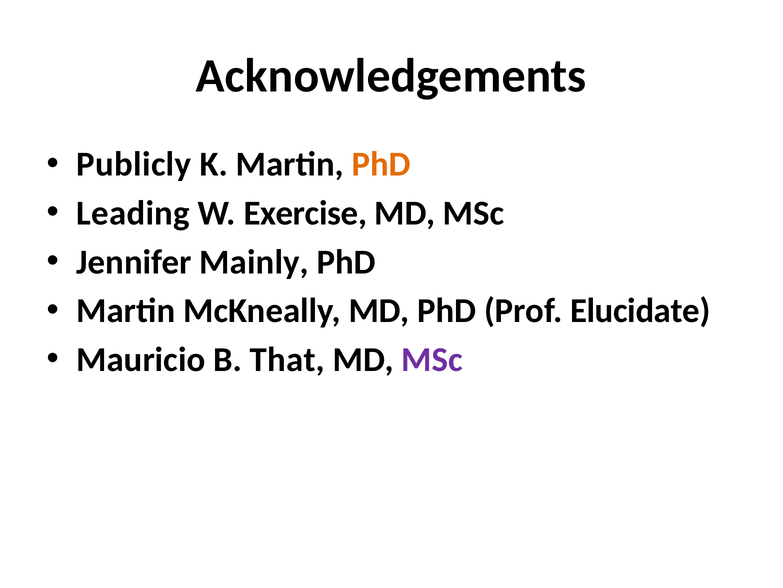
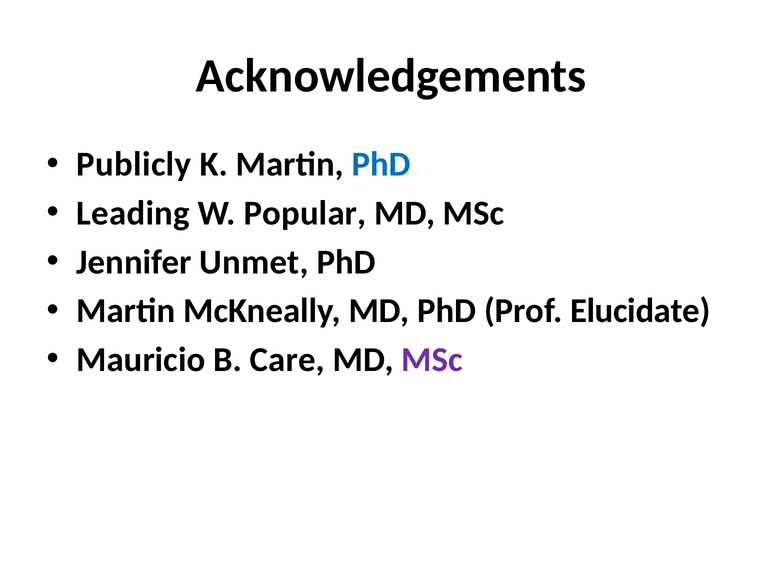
PhD at (381, 164) colour: orange -> blue
Exercise: Exercise -> Popular
Mainly: Mainly -> Unmet
That: That -> Care
